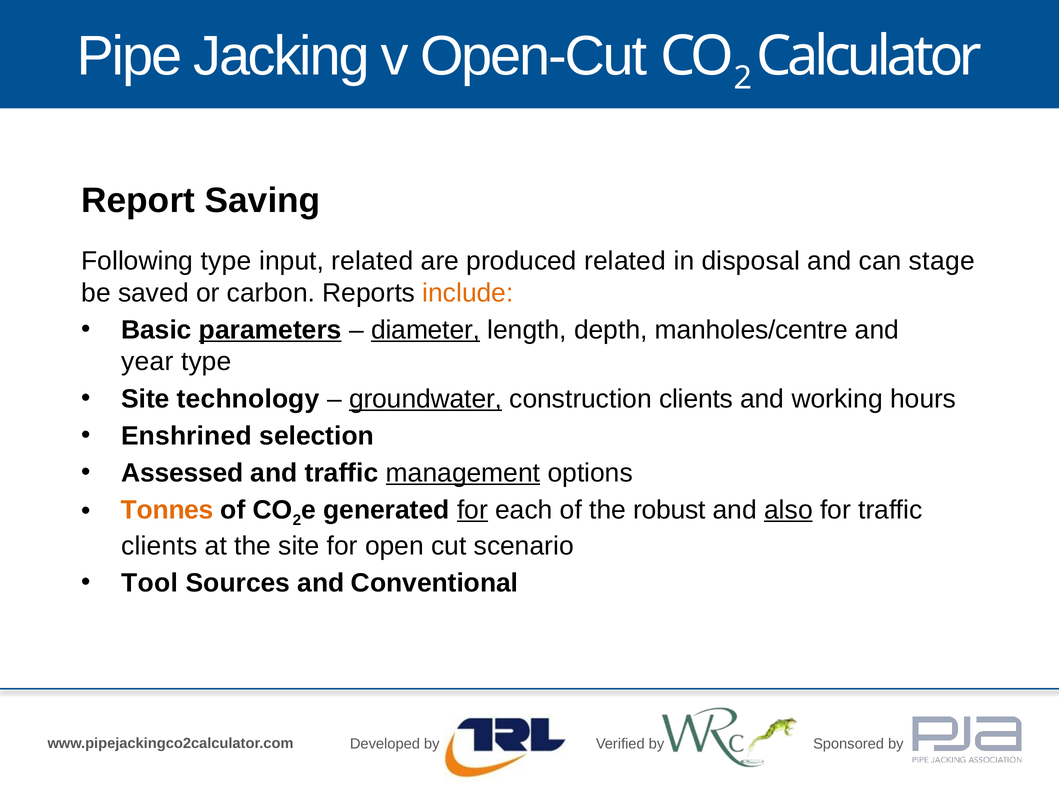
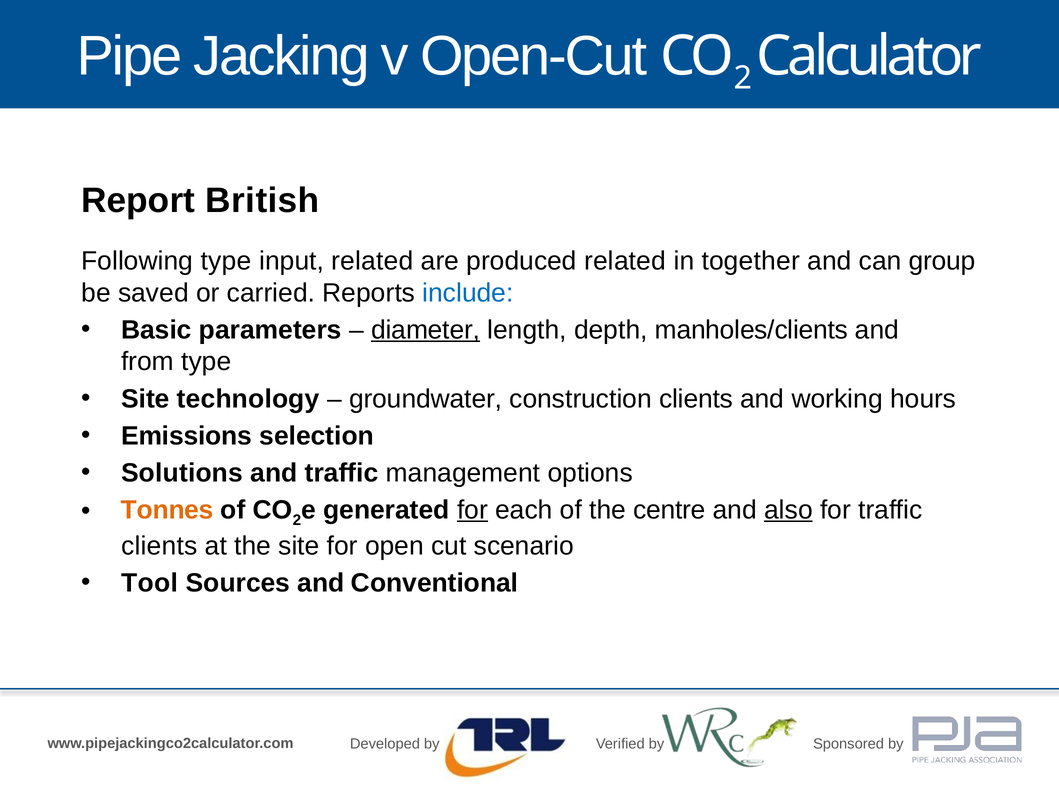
Saving: Saving -> British
disposal: disposal -> together
stage: stage -> group
carbon: carbon -> carried
include colour: orange -> blue
parameters underline: present -> none
manholes/centre: manholes/centre -> manholes/clients
year: year -> from
groundwater underline: present -> none
Enshrined: Enshrined -> Emissions
Assessed: Assessed -> Solutions
management underline: present -> none
robust: robust -> centre
